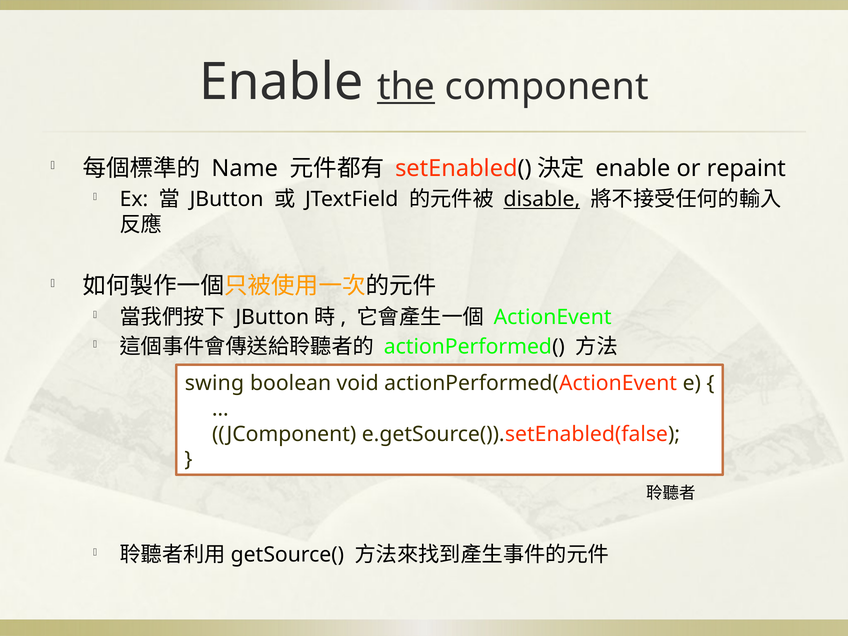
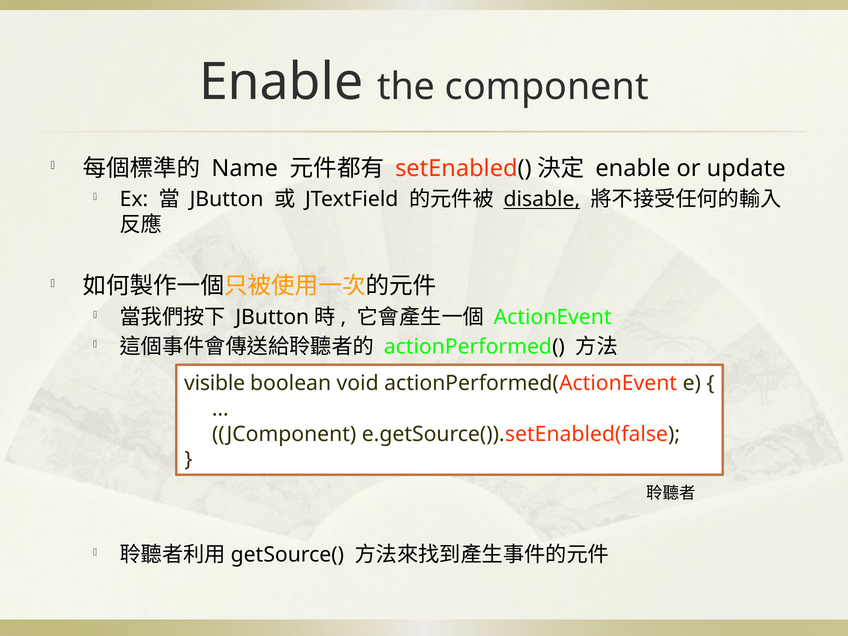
the underline: present -> none
repaint: repaint -> update
swing: swing -> visible
